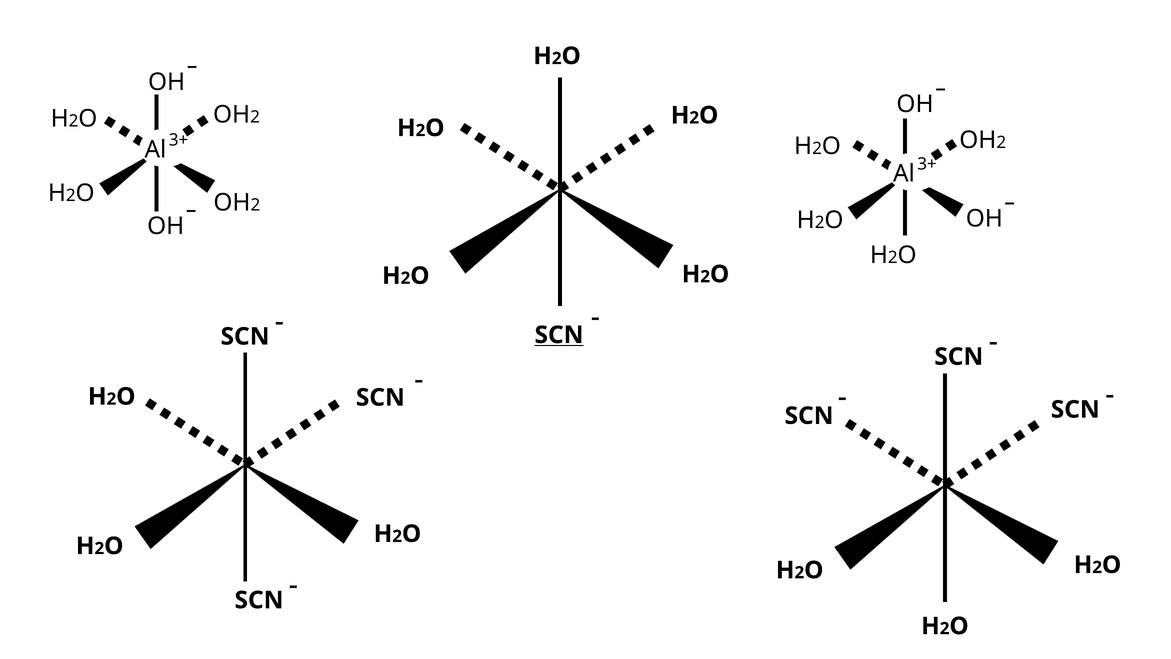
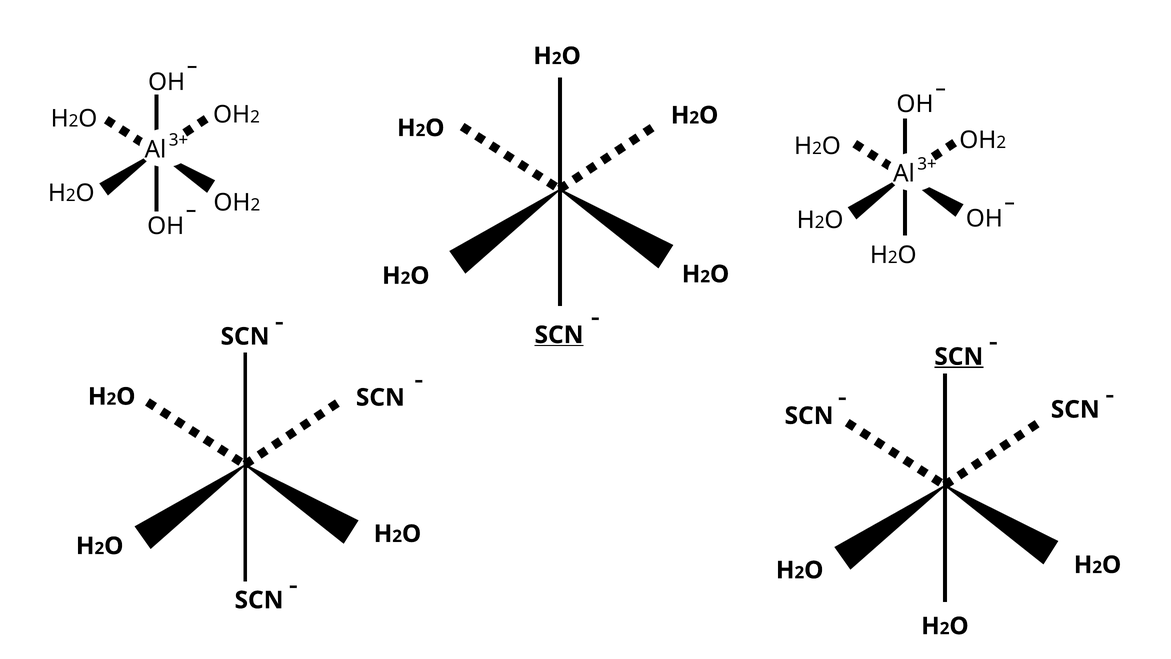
SCN at (959, 357) underline: none -> present
